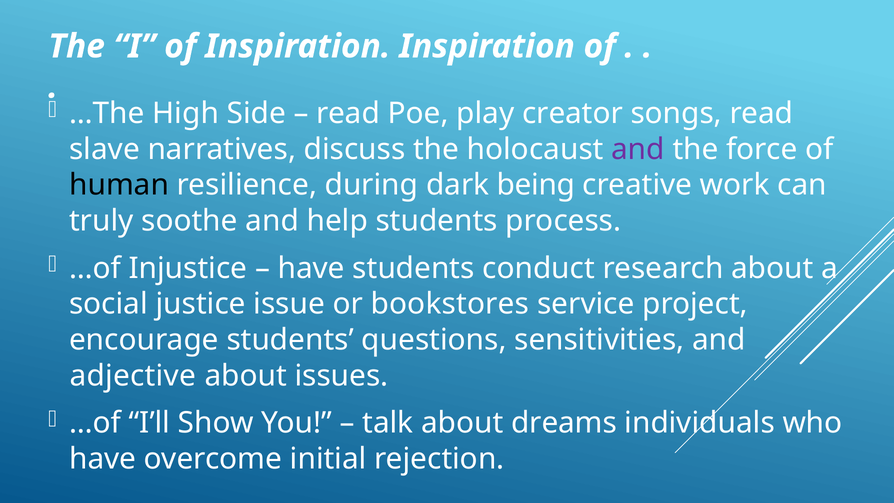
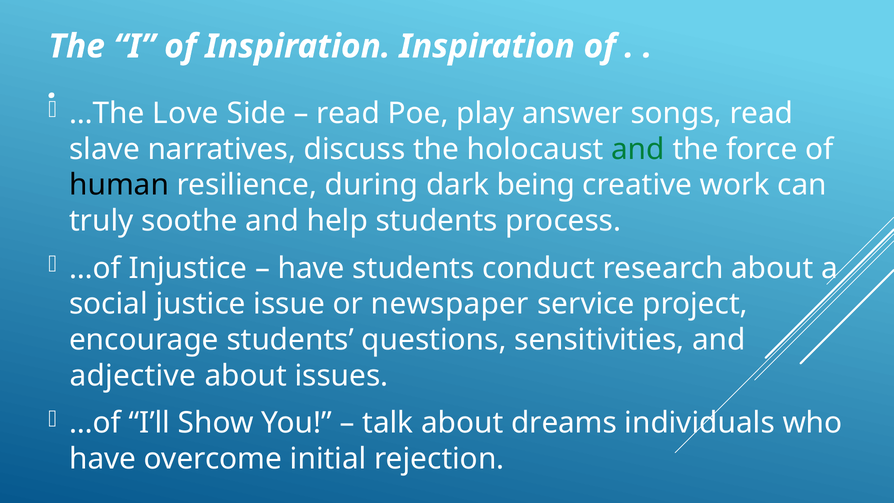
High: High -> Love
creator: creator -> answer
and at (638, 149) colour: purple -> green
bookstores: bookstores -> newspaper
